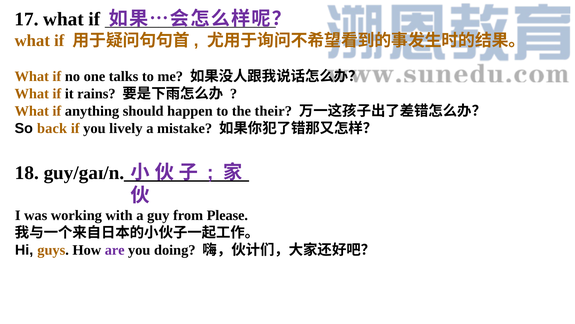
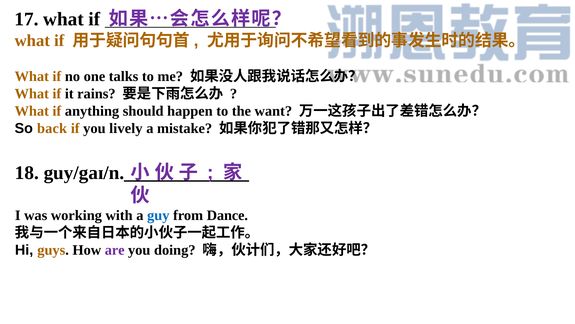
their: their -> want
guy colour: black -> blue
Please: Please -> Dance
